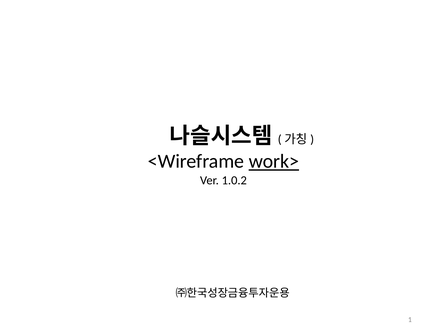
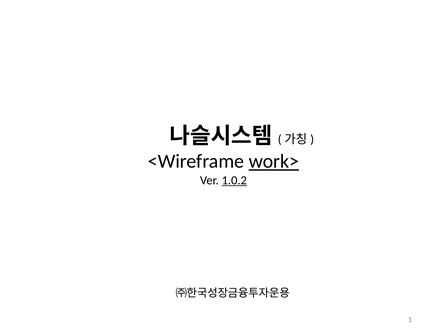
1.0.2 underline: none -> present
